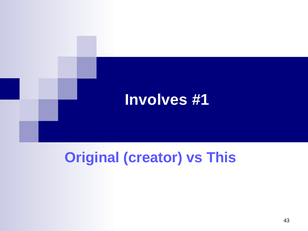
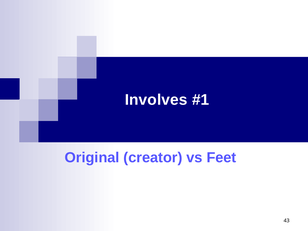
This: This -> Feet
